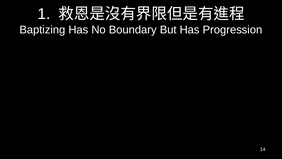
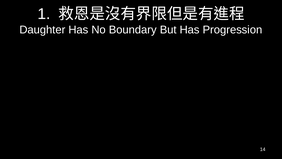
Baptizing: Baptizing -> Daughter
